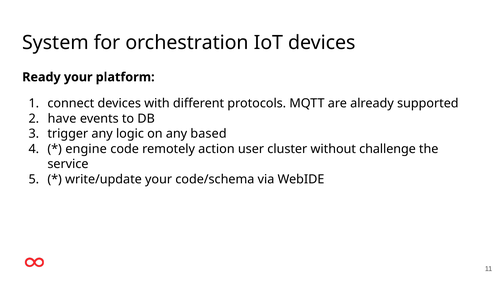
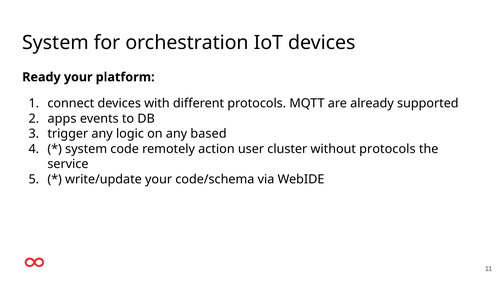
have: have -> apps
engine at (86, 149): engine -> system
without challenge: challenge -> protocols
